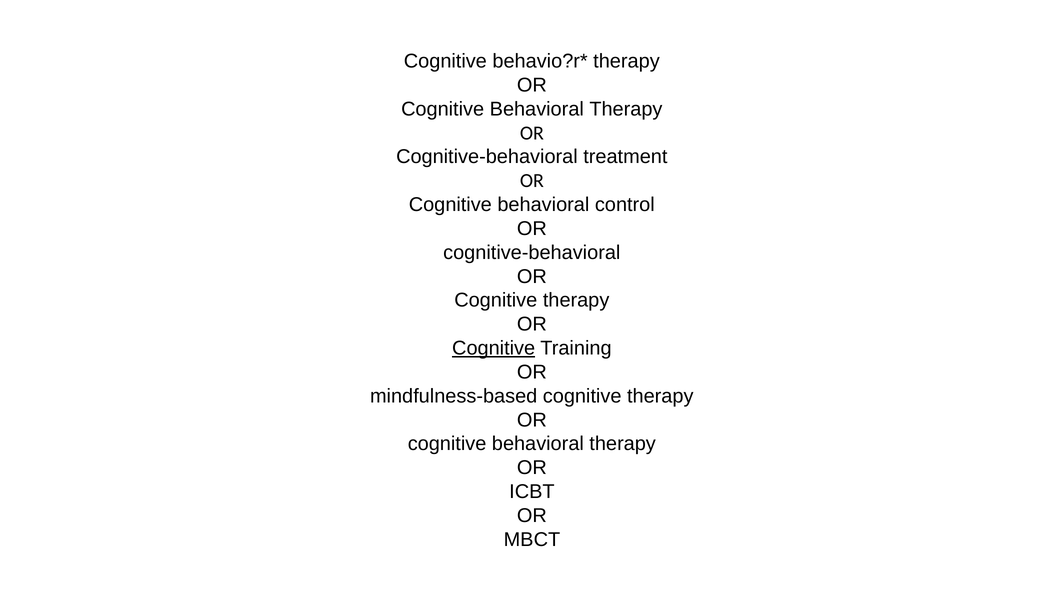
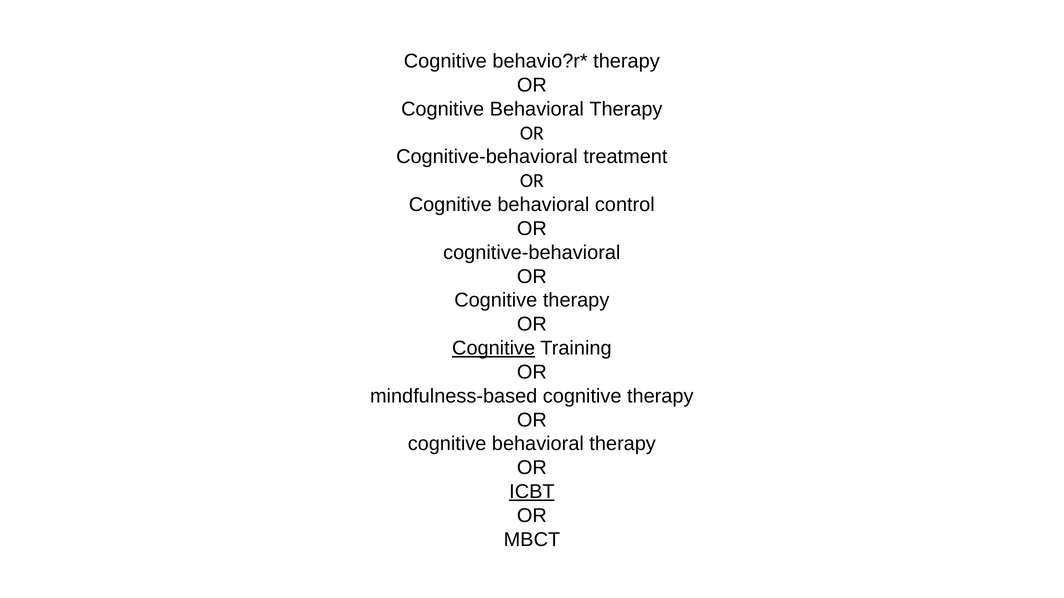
ICBT underline: none -> present
